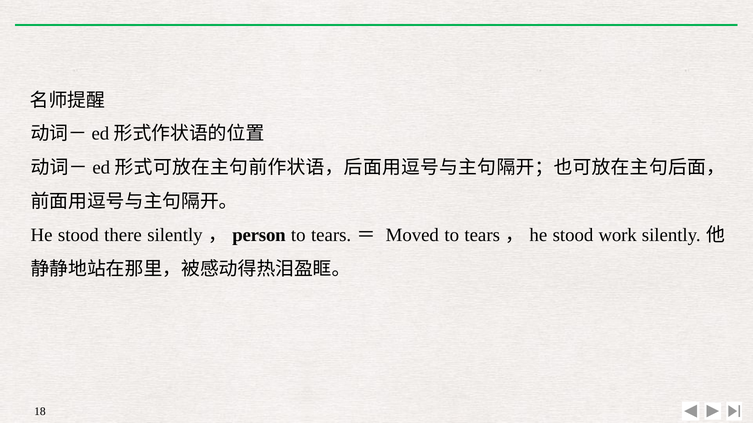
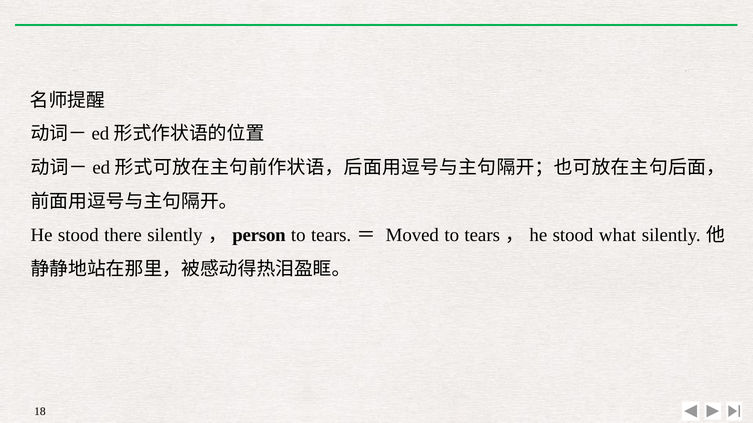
work: work -> what
